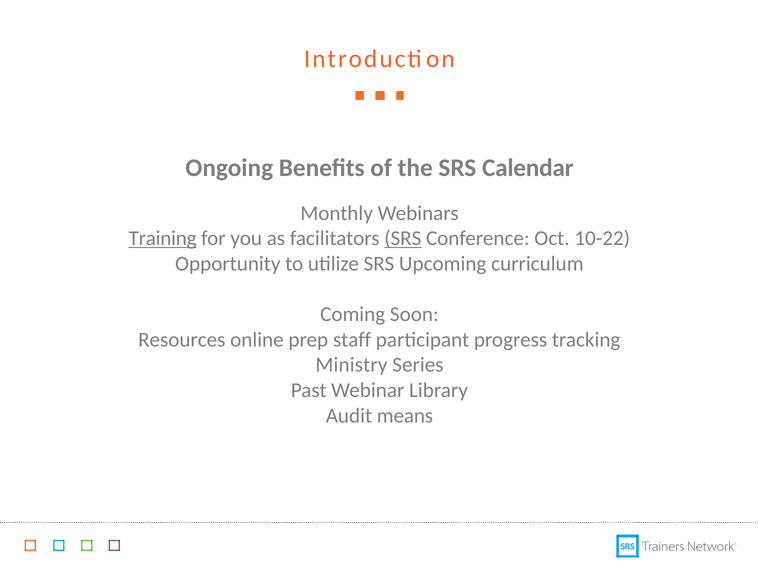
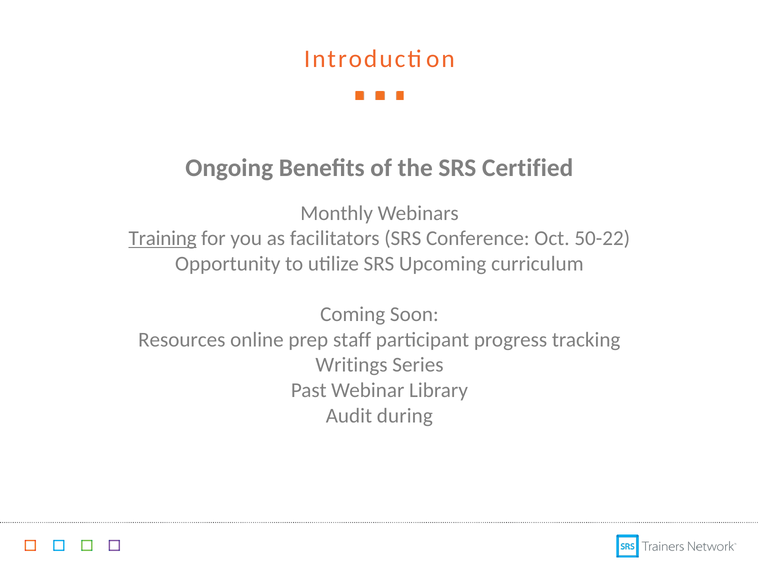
Calendar: Calendar -> Certified
SRS at (403, 239) underline: present -> none
10-22: 10-22 -> 50-22
Ministry: Ministry -> Writings
means: means -> during
